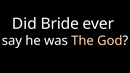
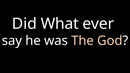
Bride: Bride -> What
